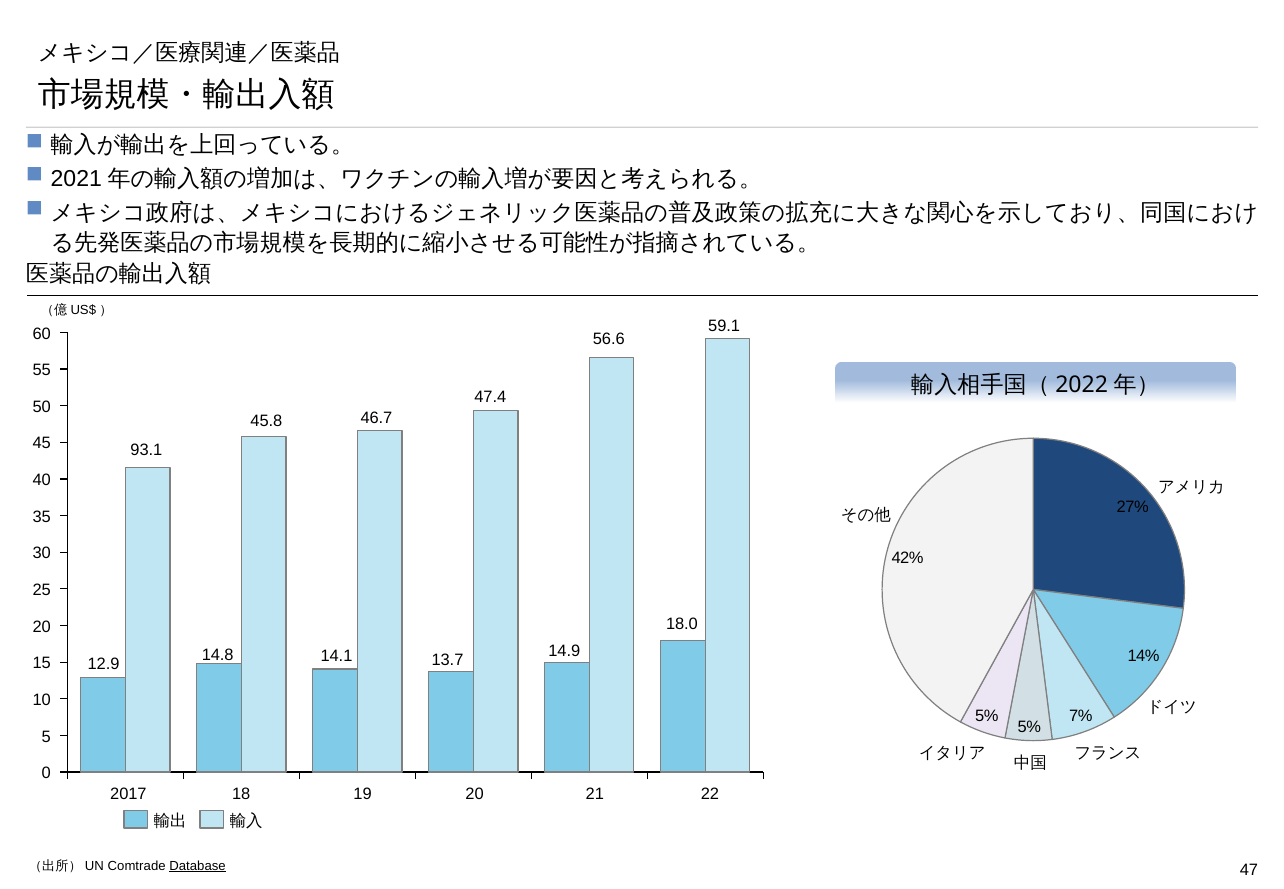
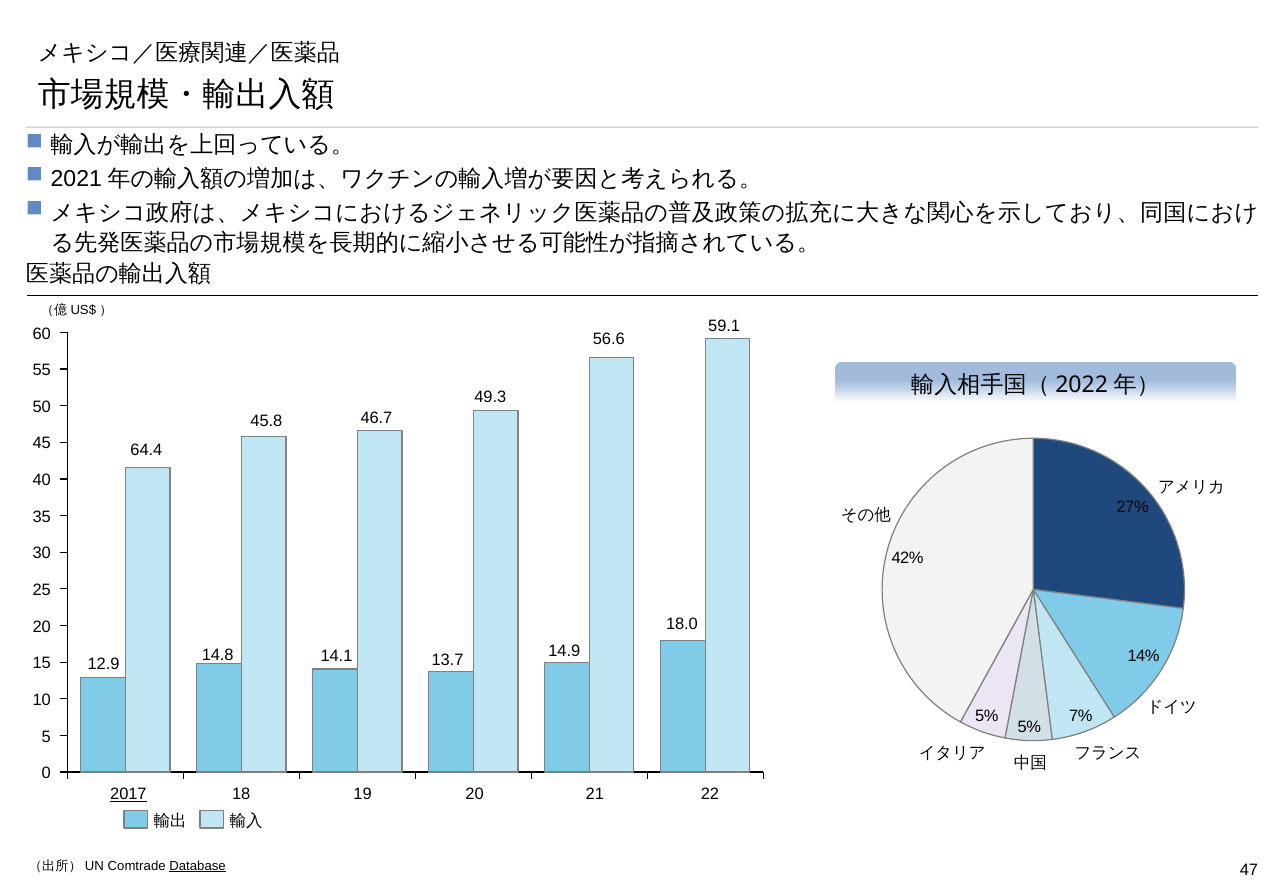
47.4: 47.4 -> 49.3
93.1: 93.1 -> 64.4
2017 underline: none -> present
